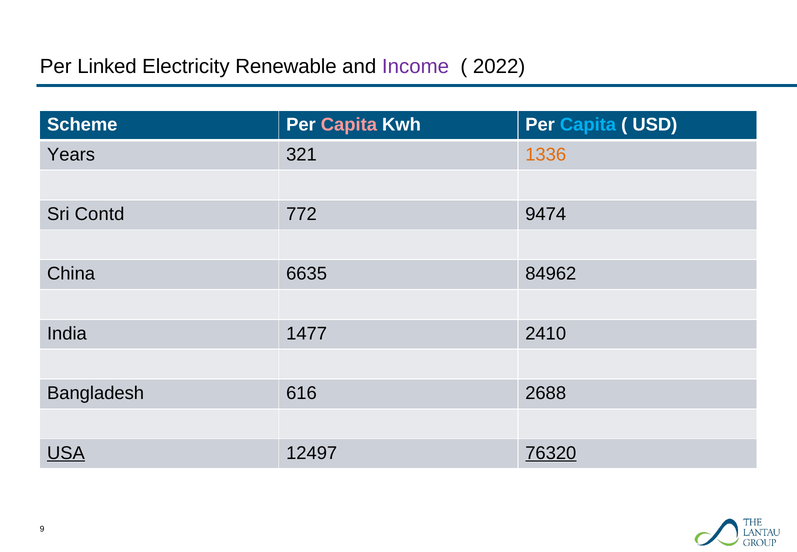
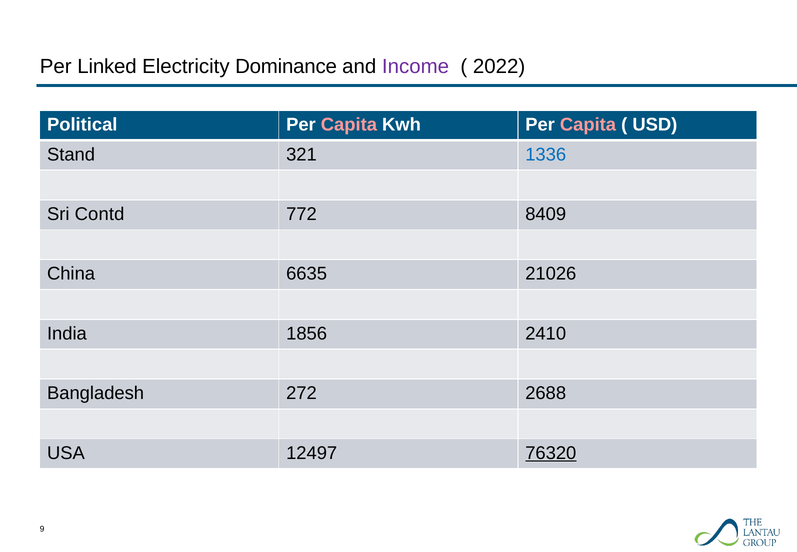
Renewable: Renewable -> Dominance
Scheme: Scheme -> Political
Capita at (588, 125) colour: light blue -> pink
Years: Years -> Stand
1336 colour: orange -> blue
9474: 9474 -> 8409
84962: 84962 -> 21026
1477: 1477 -> 1856
616: 616 -> 272
USA underline: present -> none
